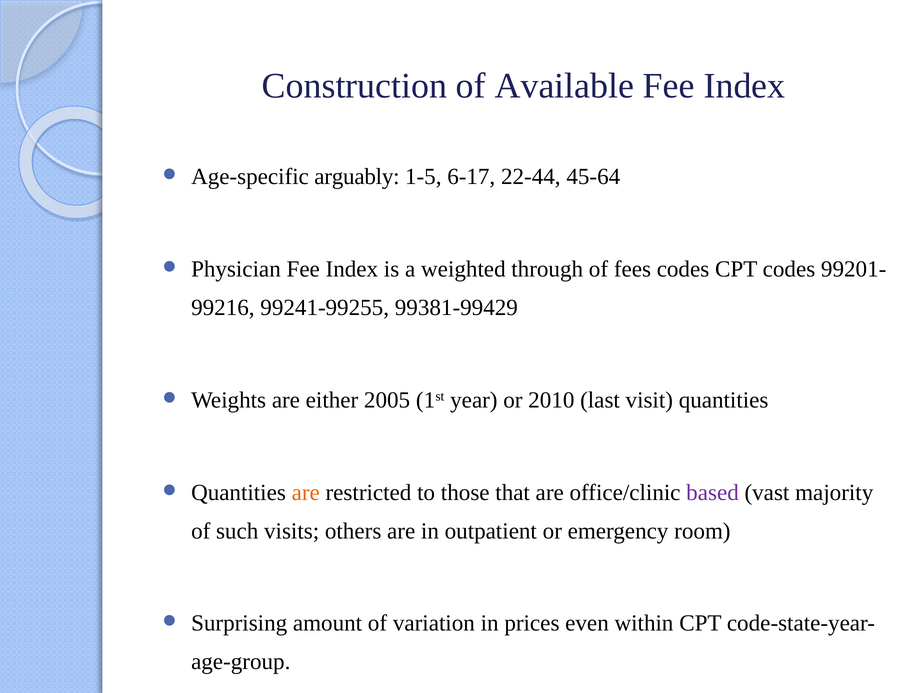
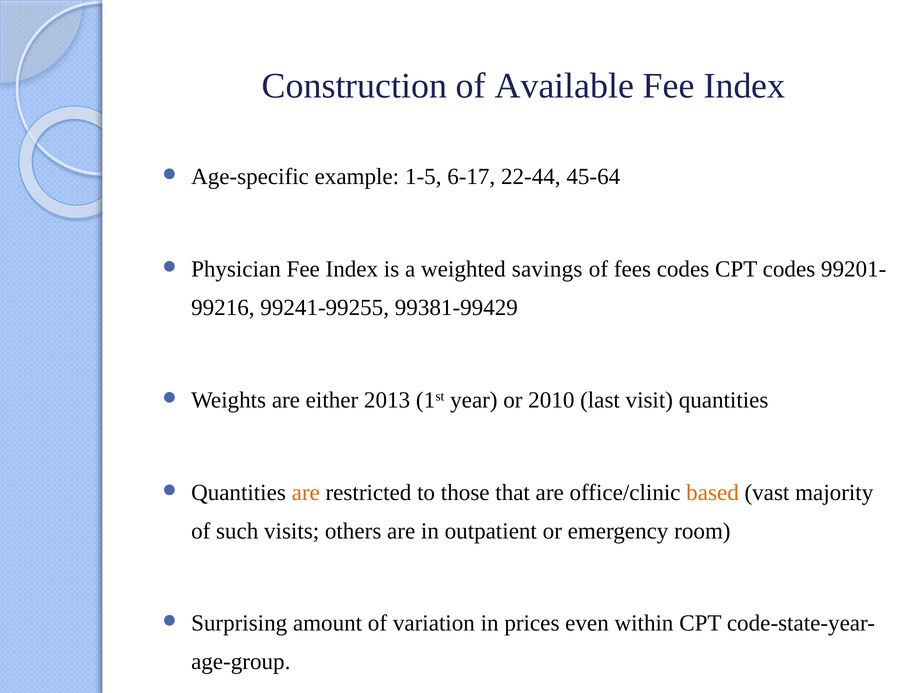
arguably: arguably -> example
through: through -> savings
2005: 2005 -> 2013
based colour: purple -> orange
